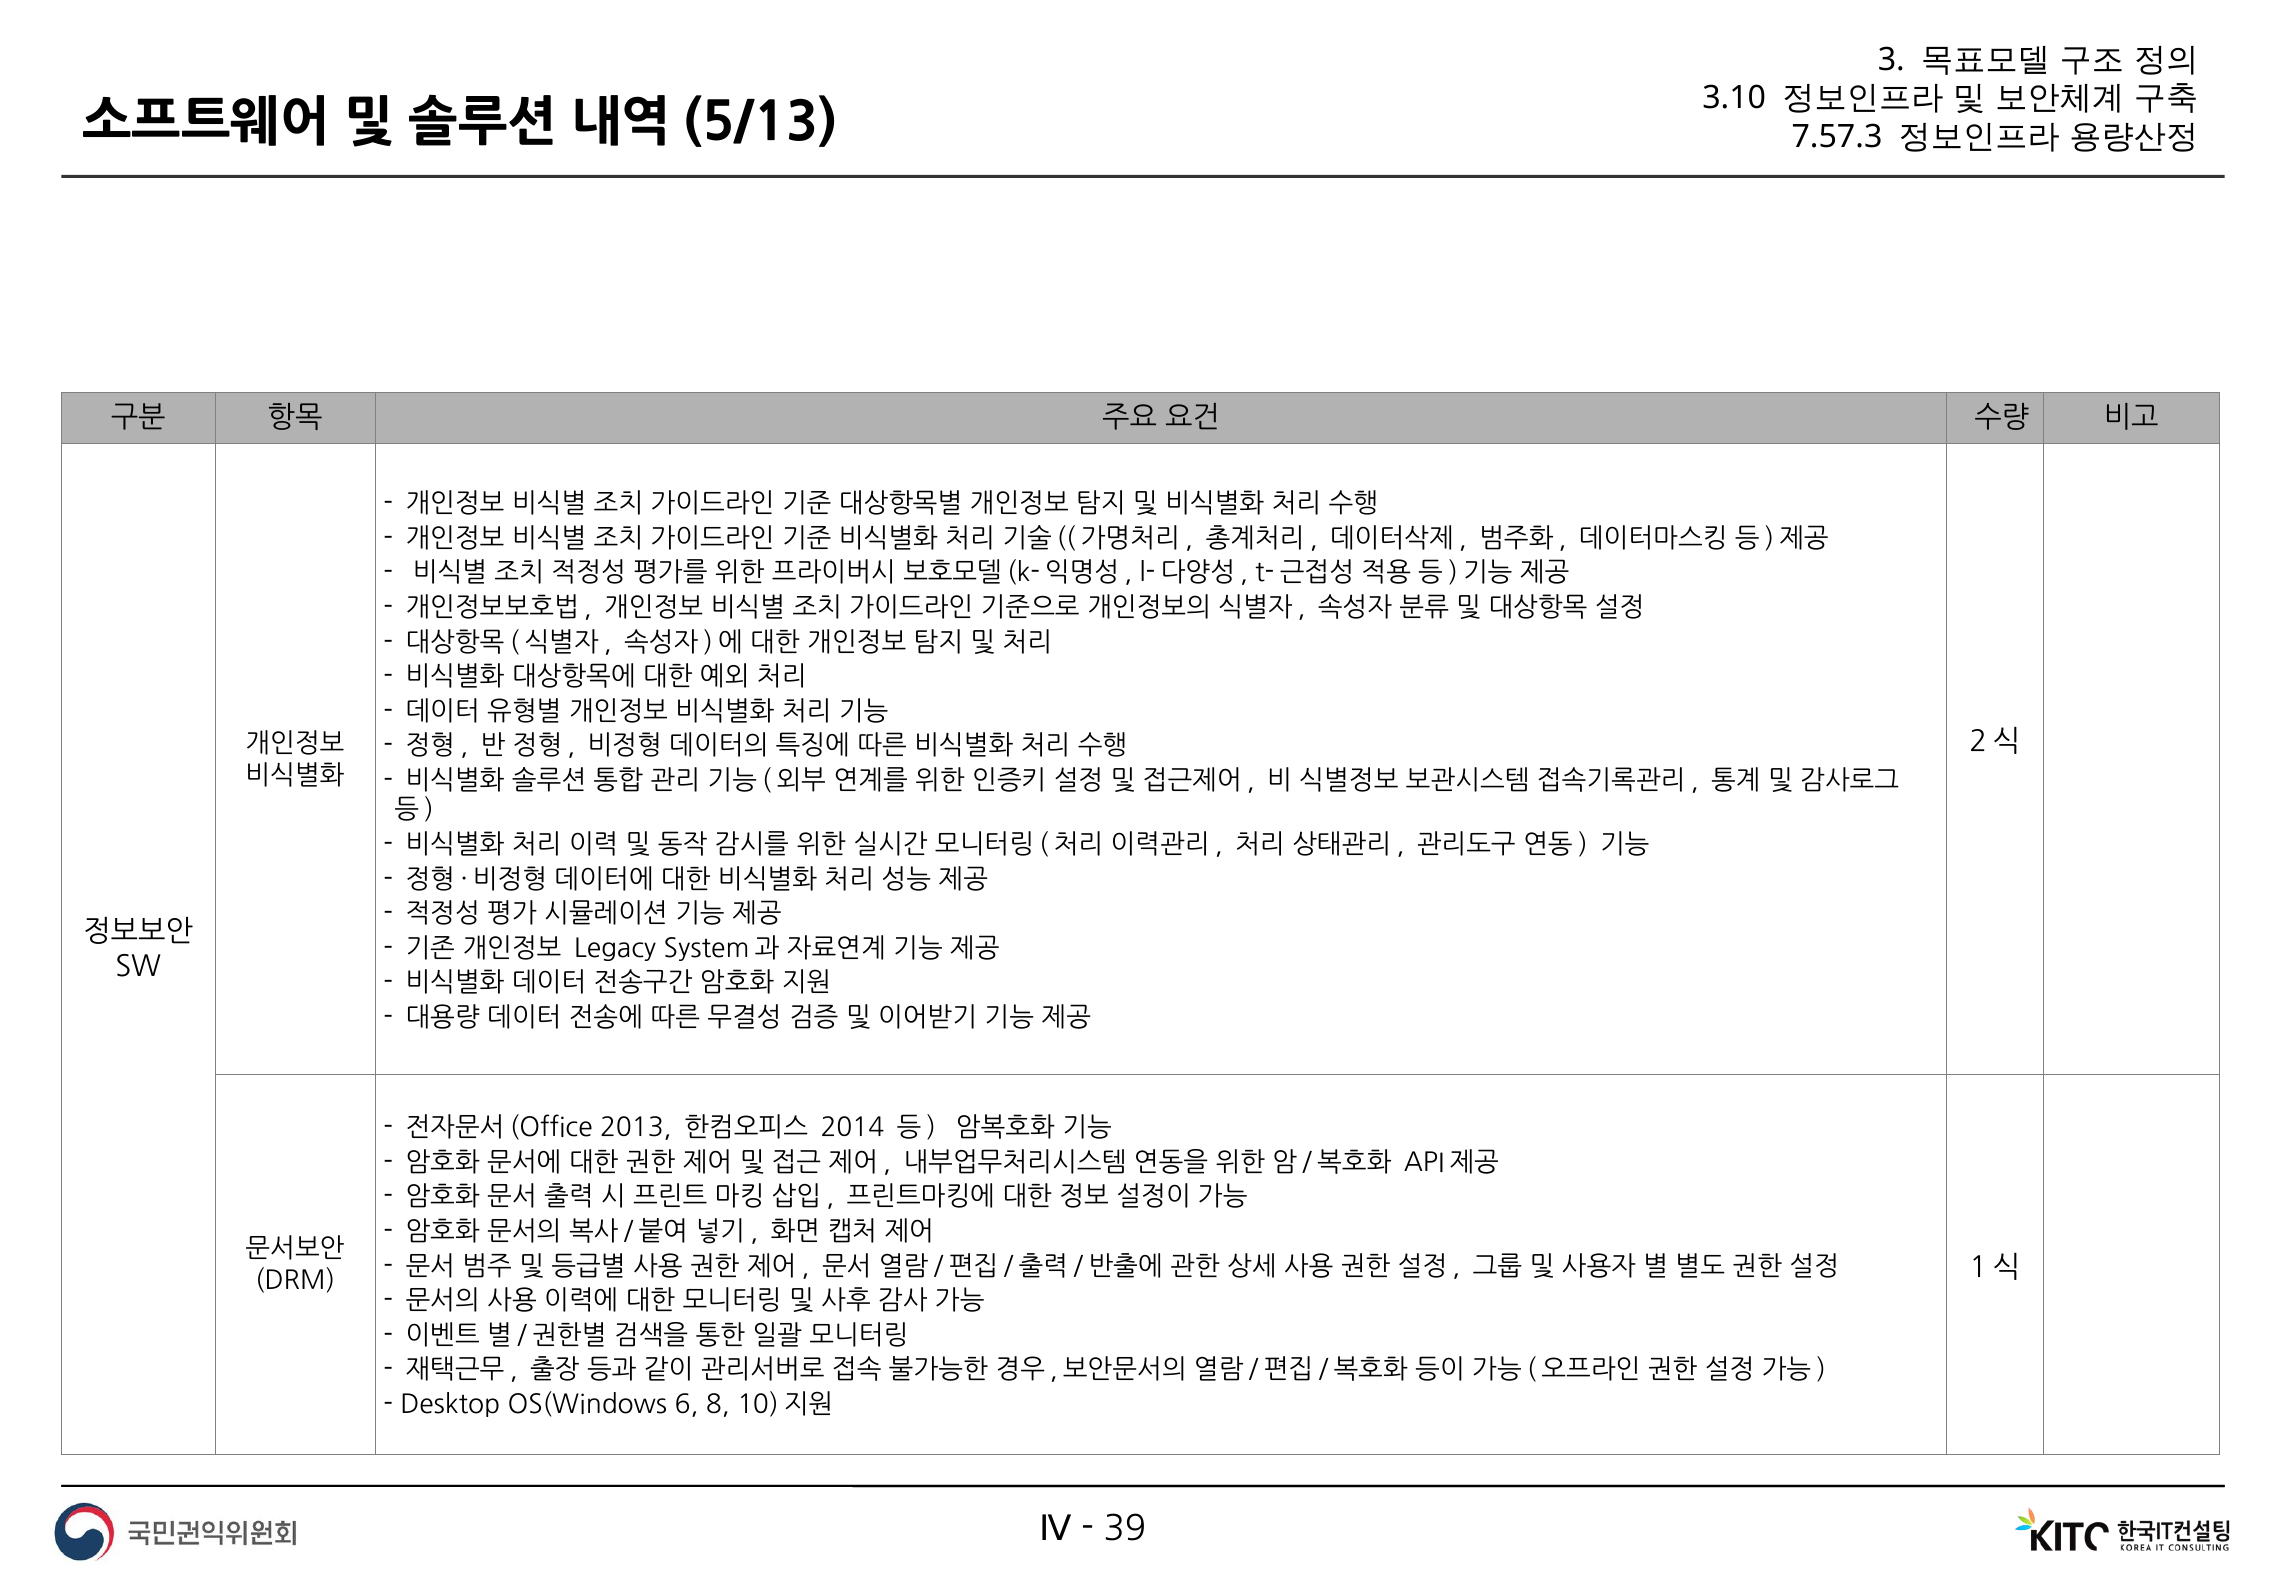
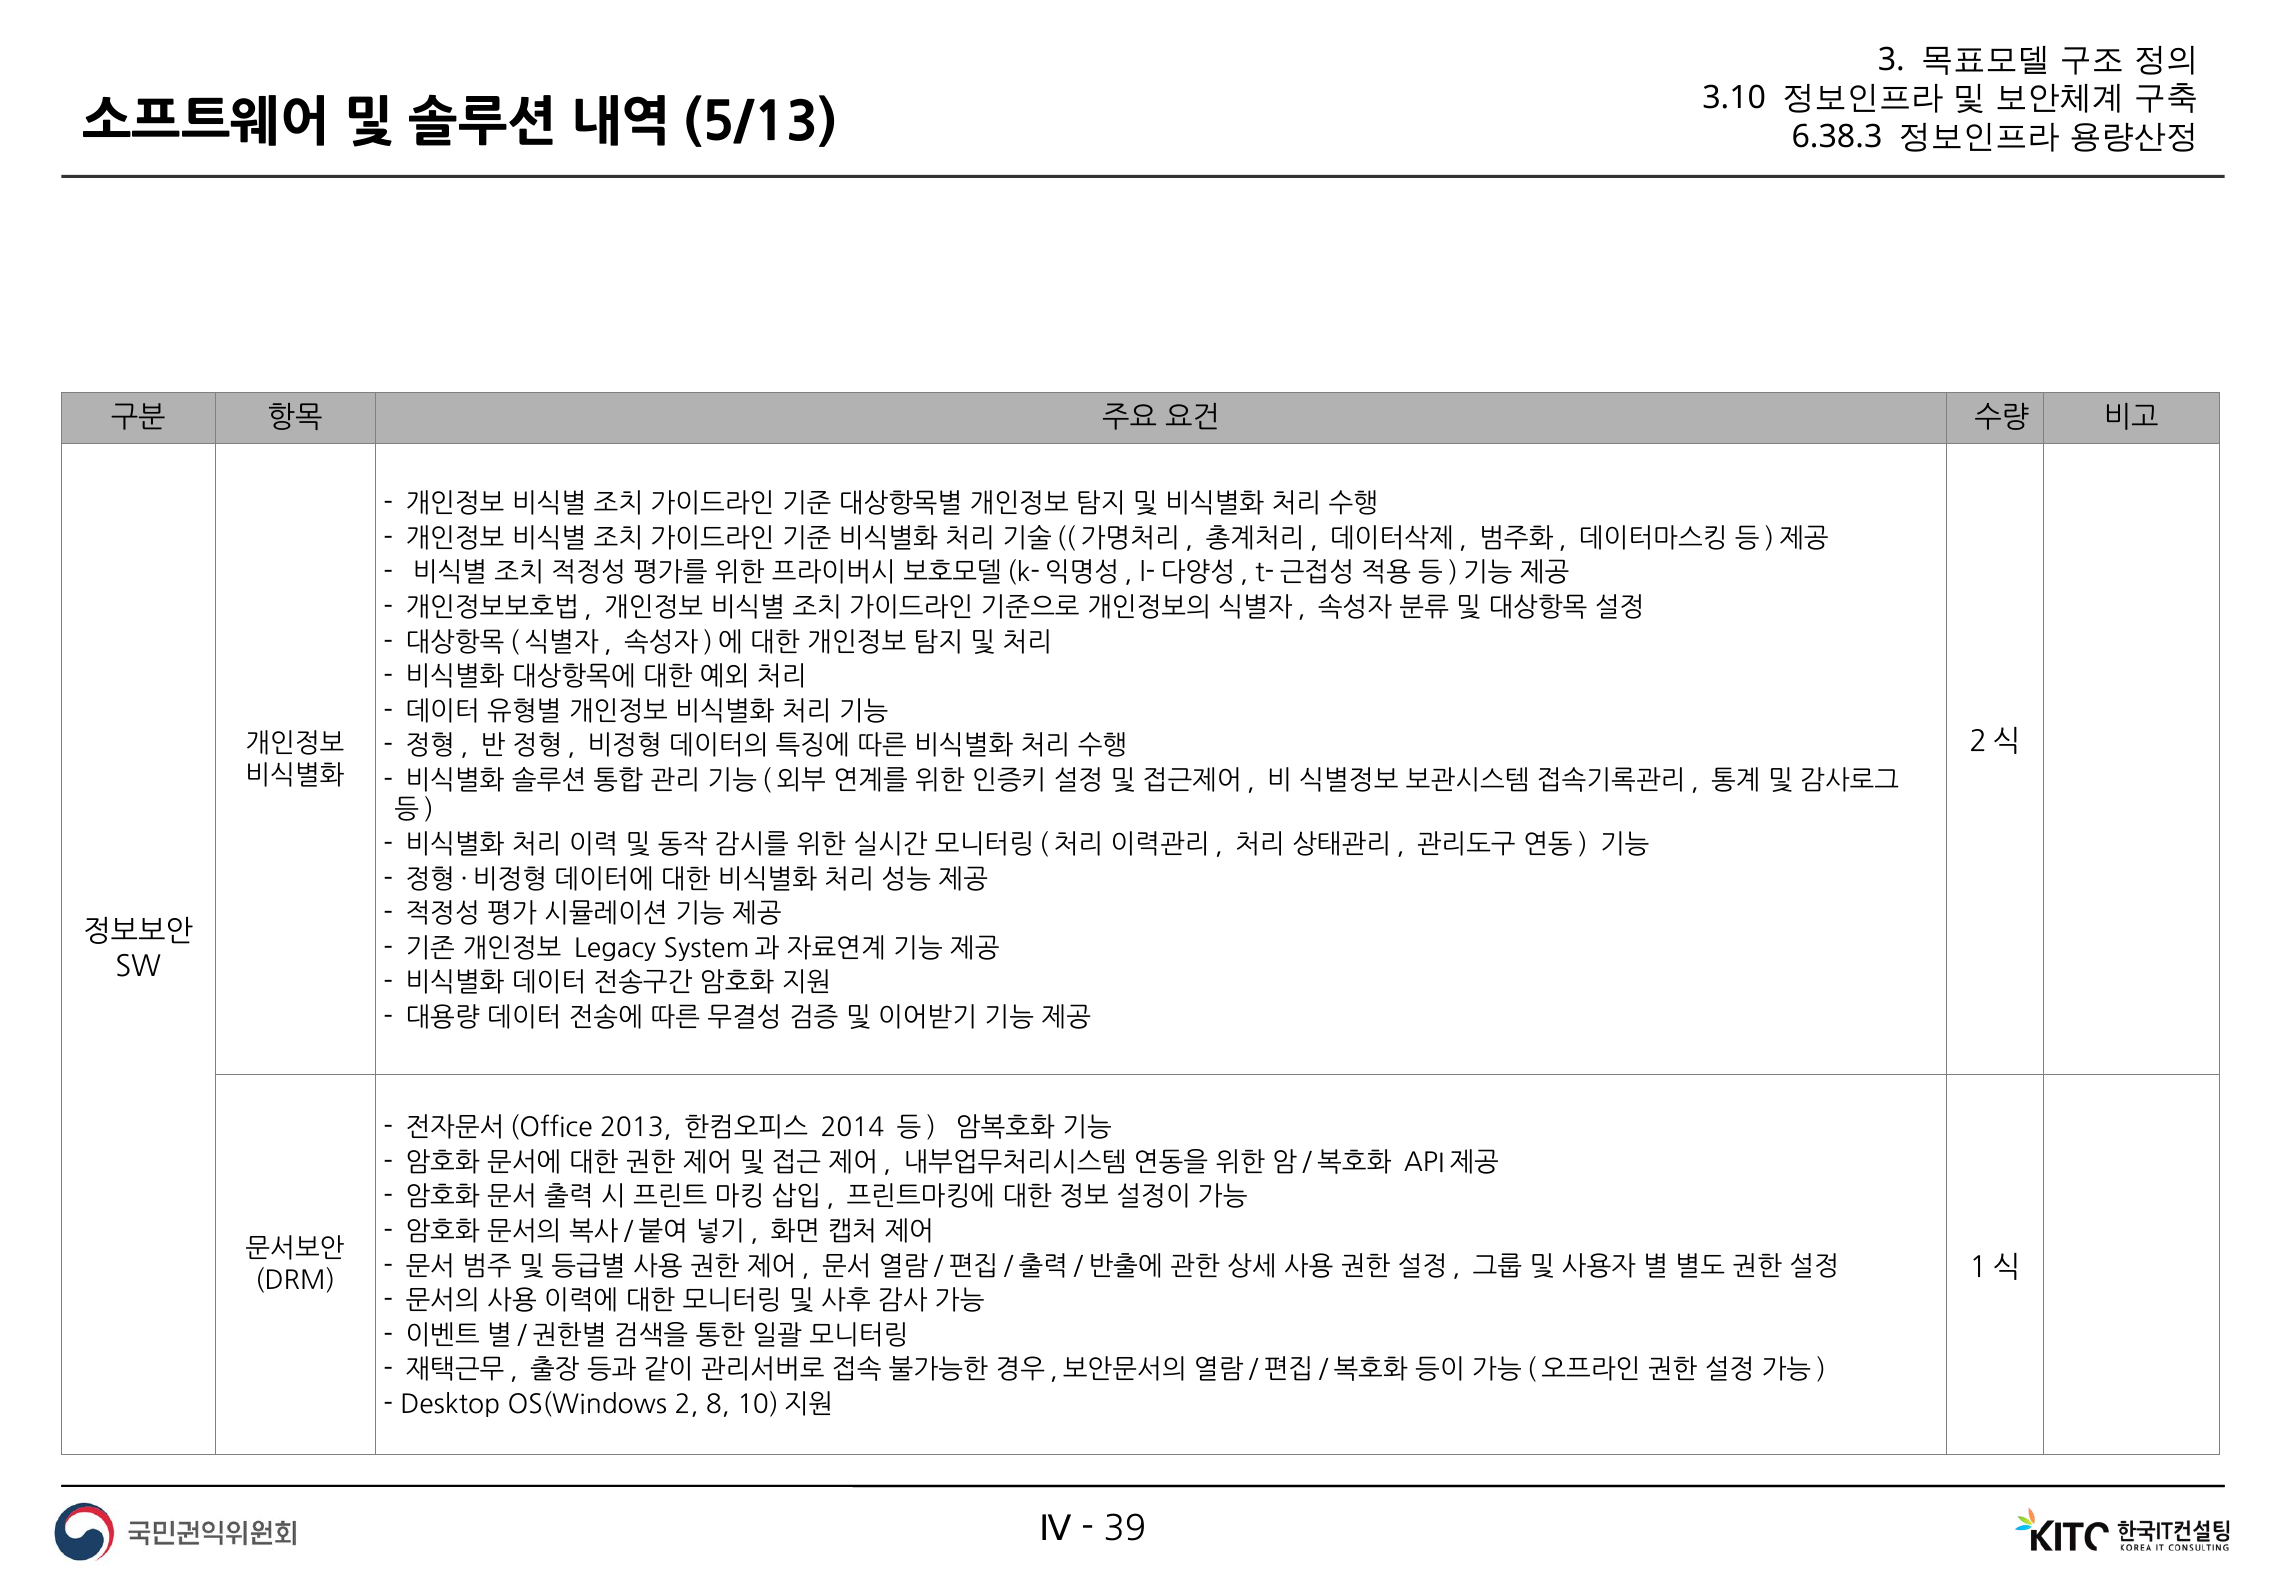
7.57.3: 7.57.3 -> 6.38.3
6: 6 -> 2
